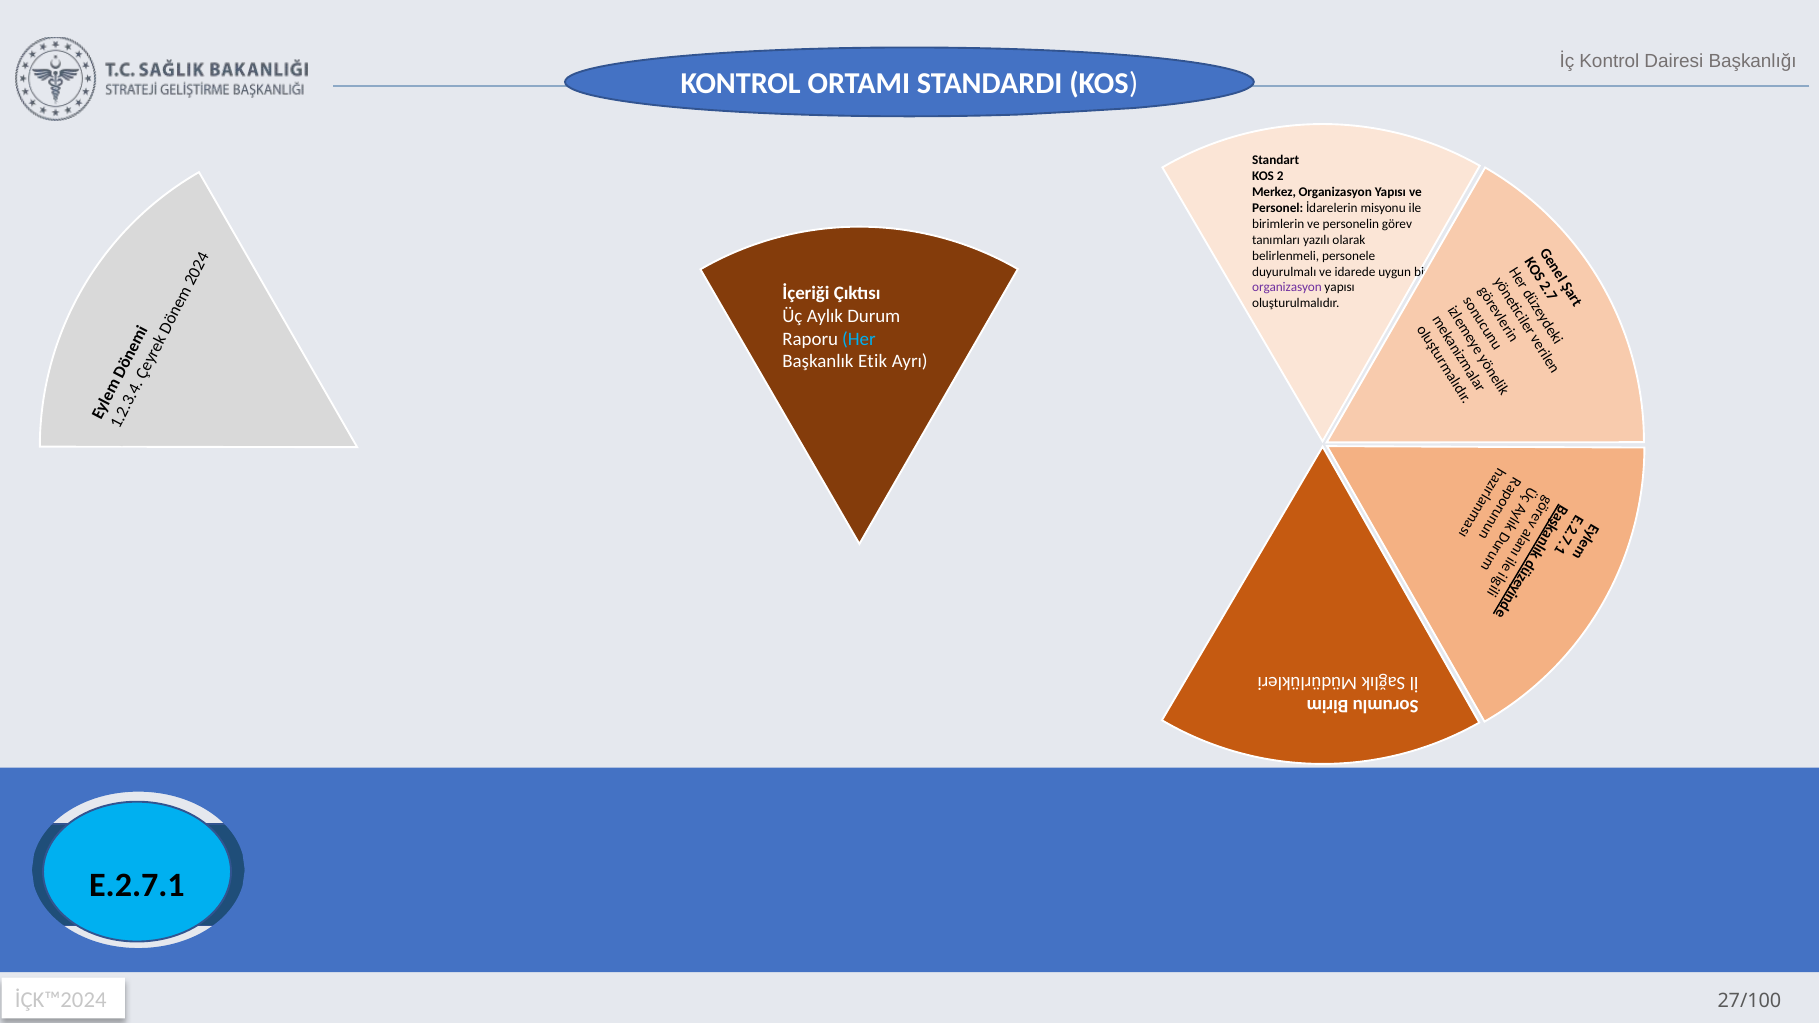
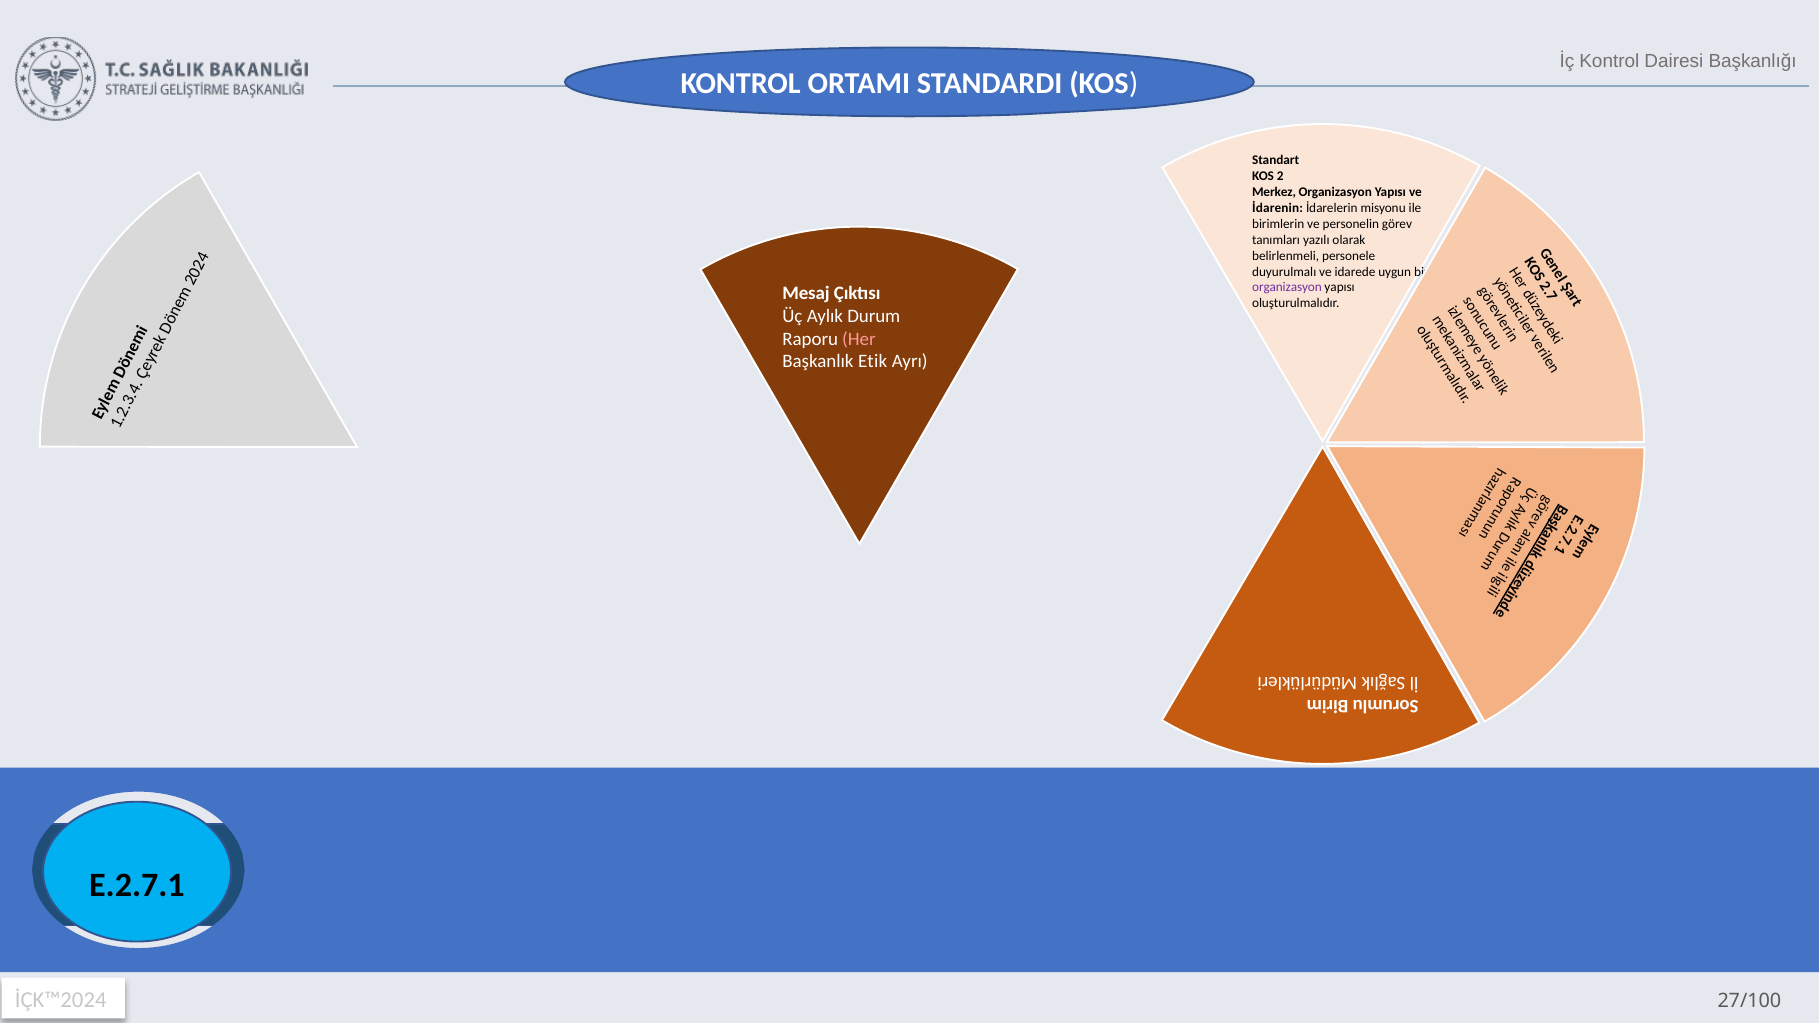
Personel: Personel -> İdarenin
İçeriği: İçeriği -> Mesaj
Her colour: light blue -> pink
